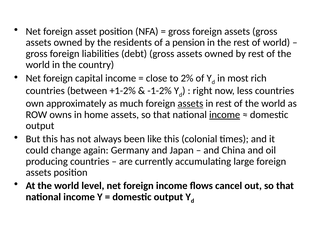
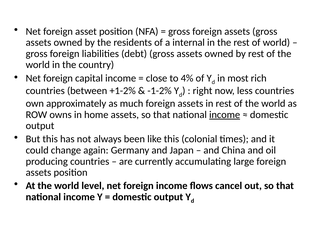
pension: pension -> internal
2%: 2% -> 4%
assets at (190, 104) underline: present -> none
